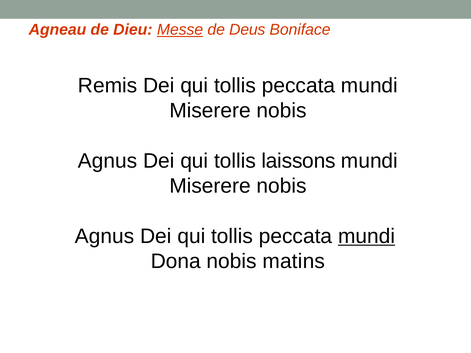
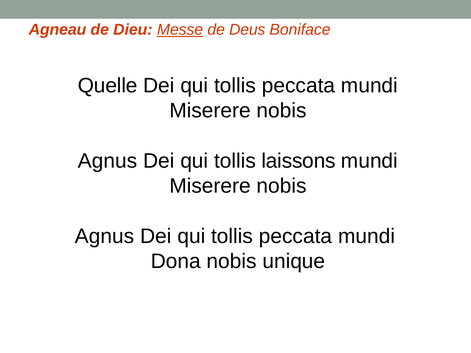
Remis: Remis -> Quelle
mundi at (367, 236) underline: present -> none
matins: matins -> unique
